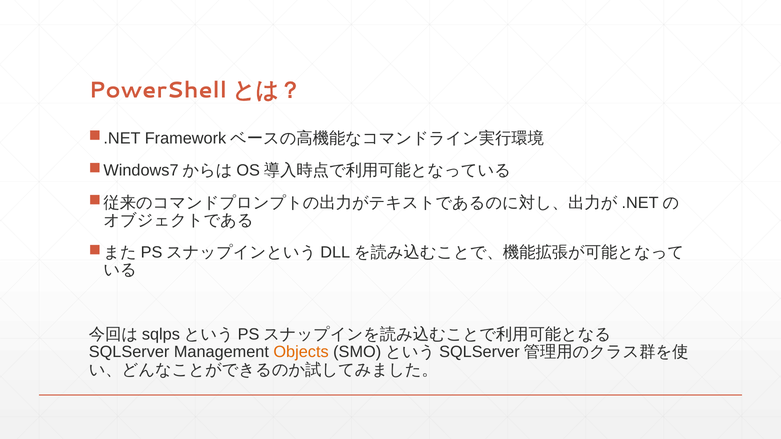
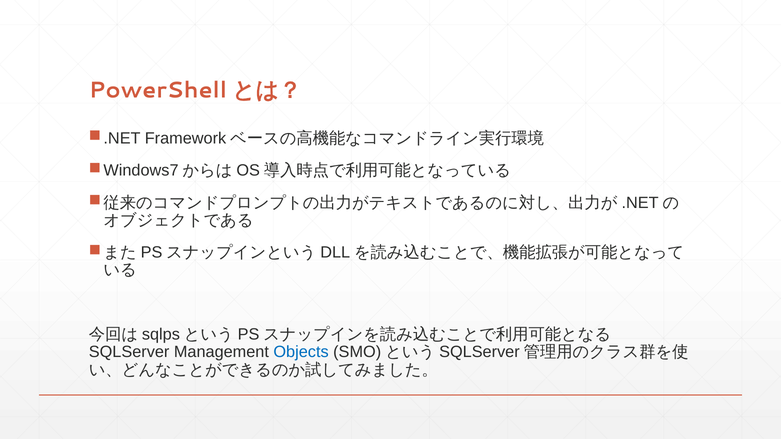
Objects colour: orange -> blue
